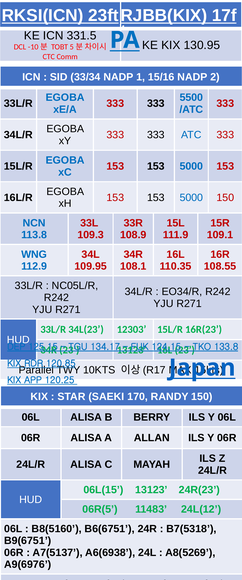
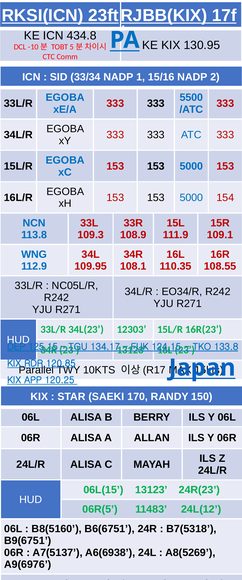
331.5: 331.5 -> 434.8
5000 150: 150 -> 154
